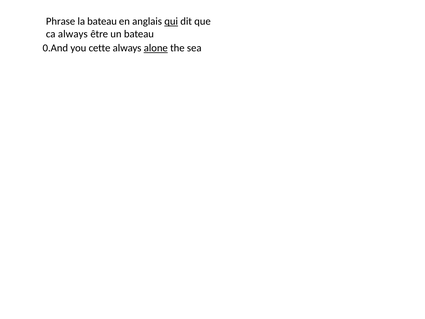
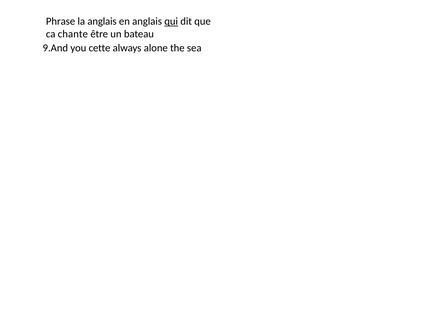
la bateau: bateau -> anglais
ca always: always -> chante
0.And: 0.And -> 9.And
alone underline: present -> none
